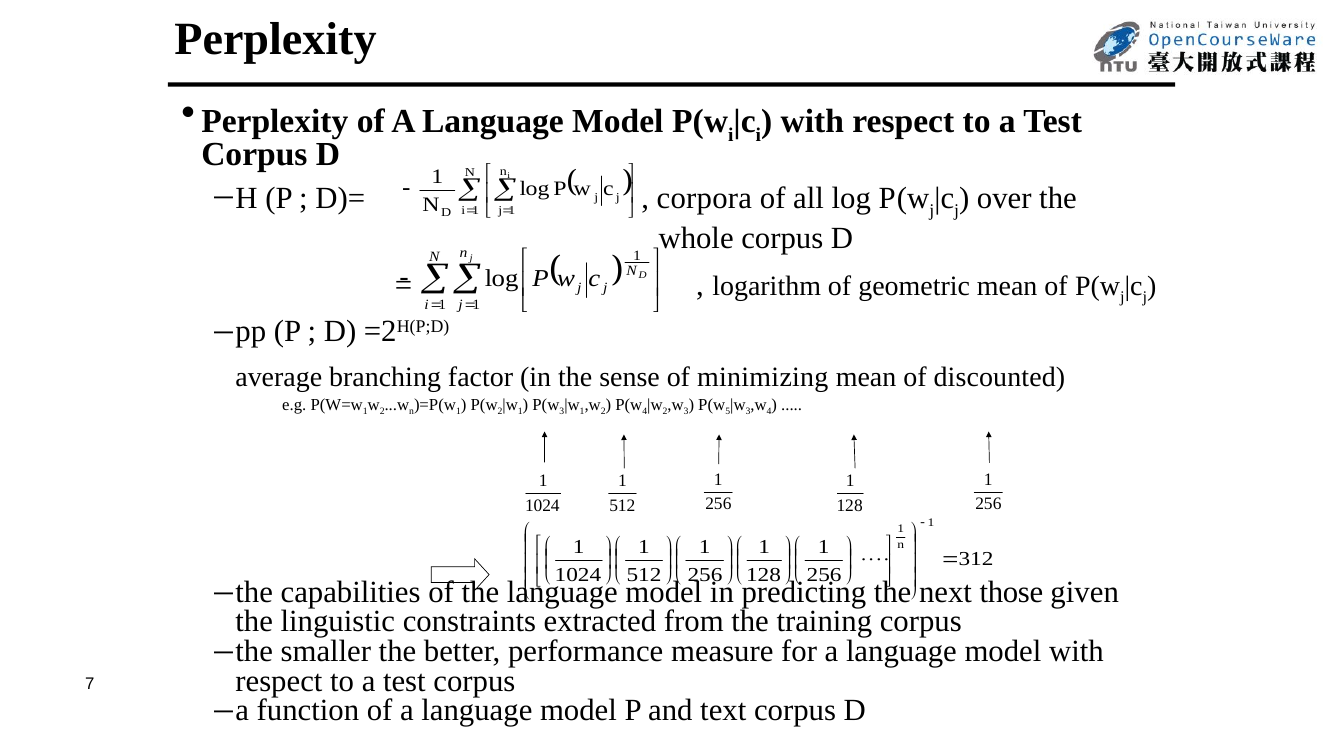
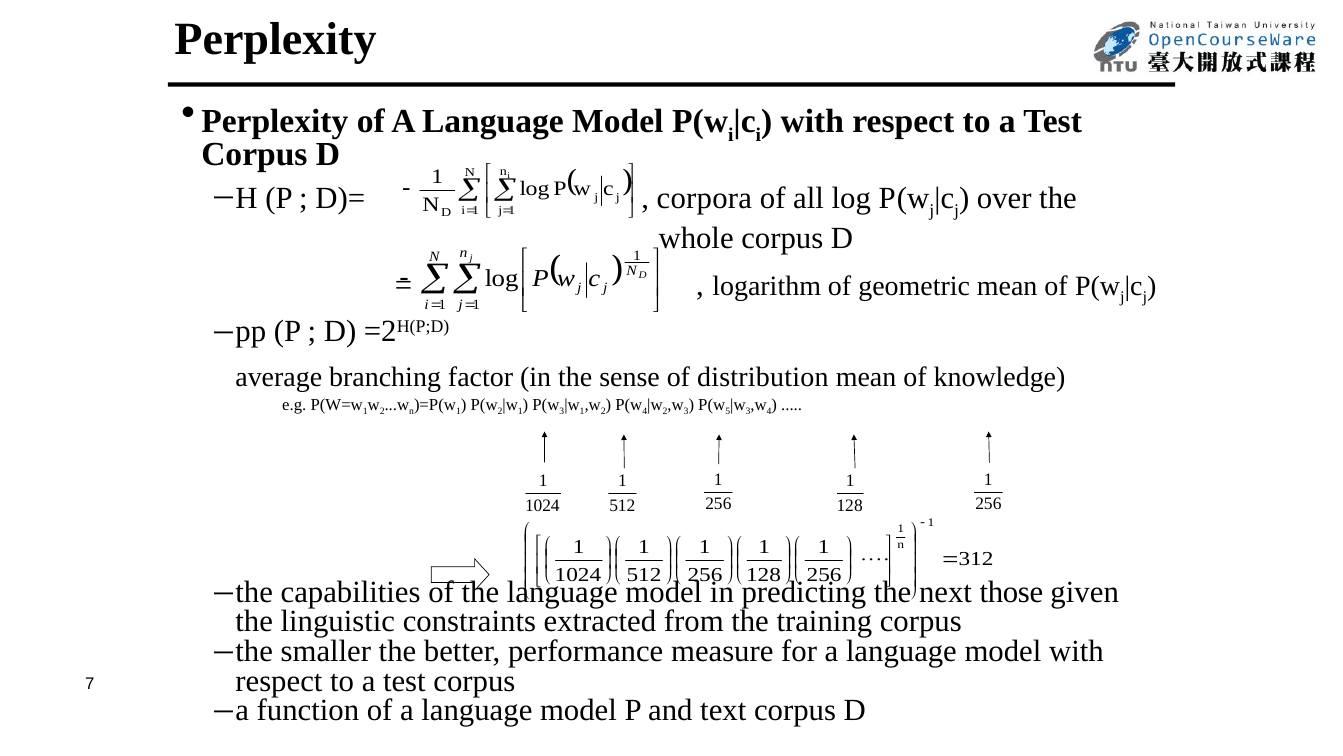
minimizing: minimizing -> distribution
discounted: discounted -> knowledge
